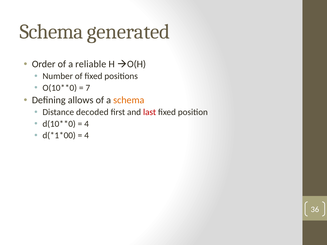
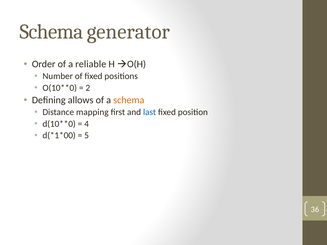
generated: generated -> generator
7: 7 -> 2
decoded: decoded -> mapping
last colour: red -> blue
4 at (87, 136): 4 -> 5
